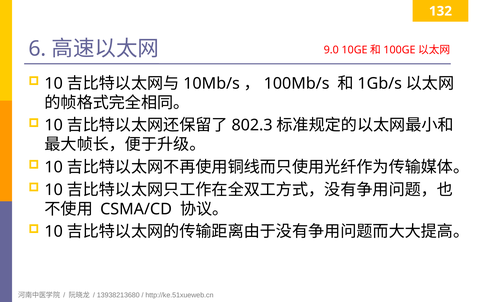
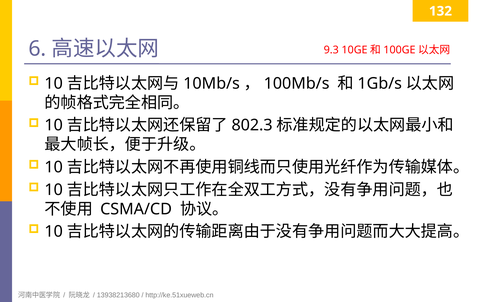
9.0: 9.0 -> 9.3
